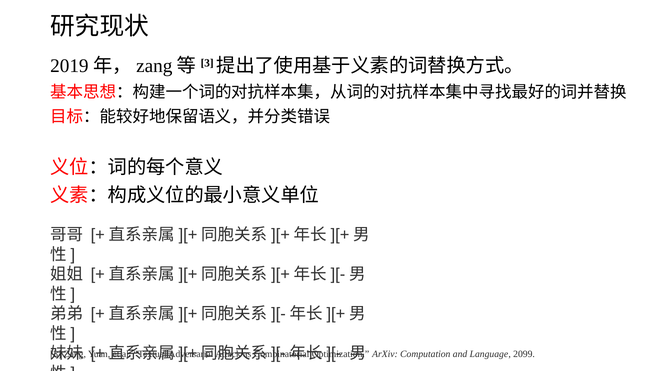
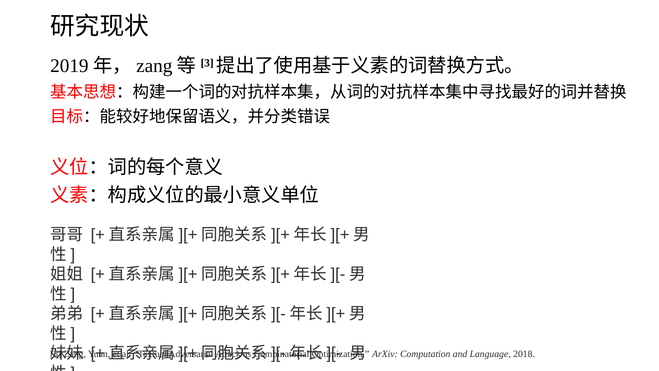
2099: 2099 -> 2018
